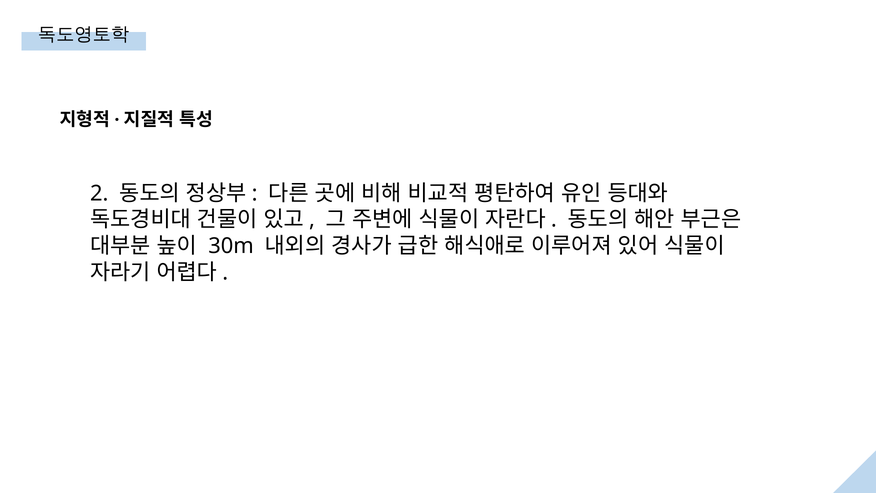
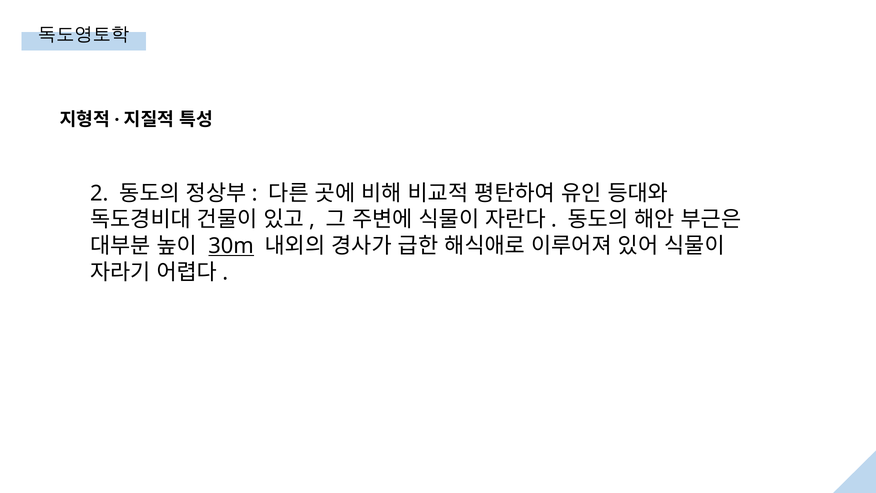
30m underline: none -> present
